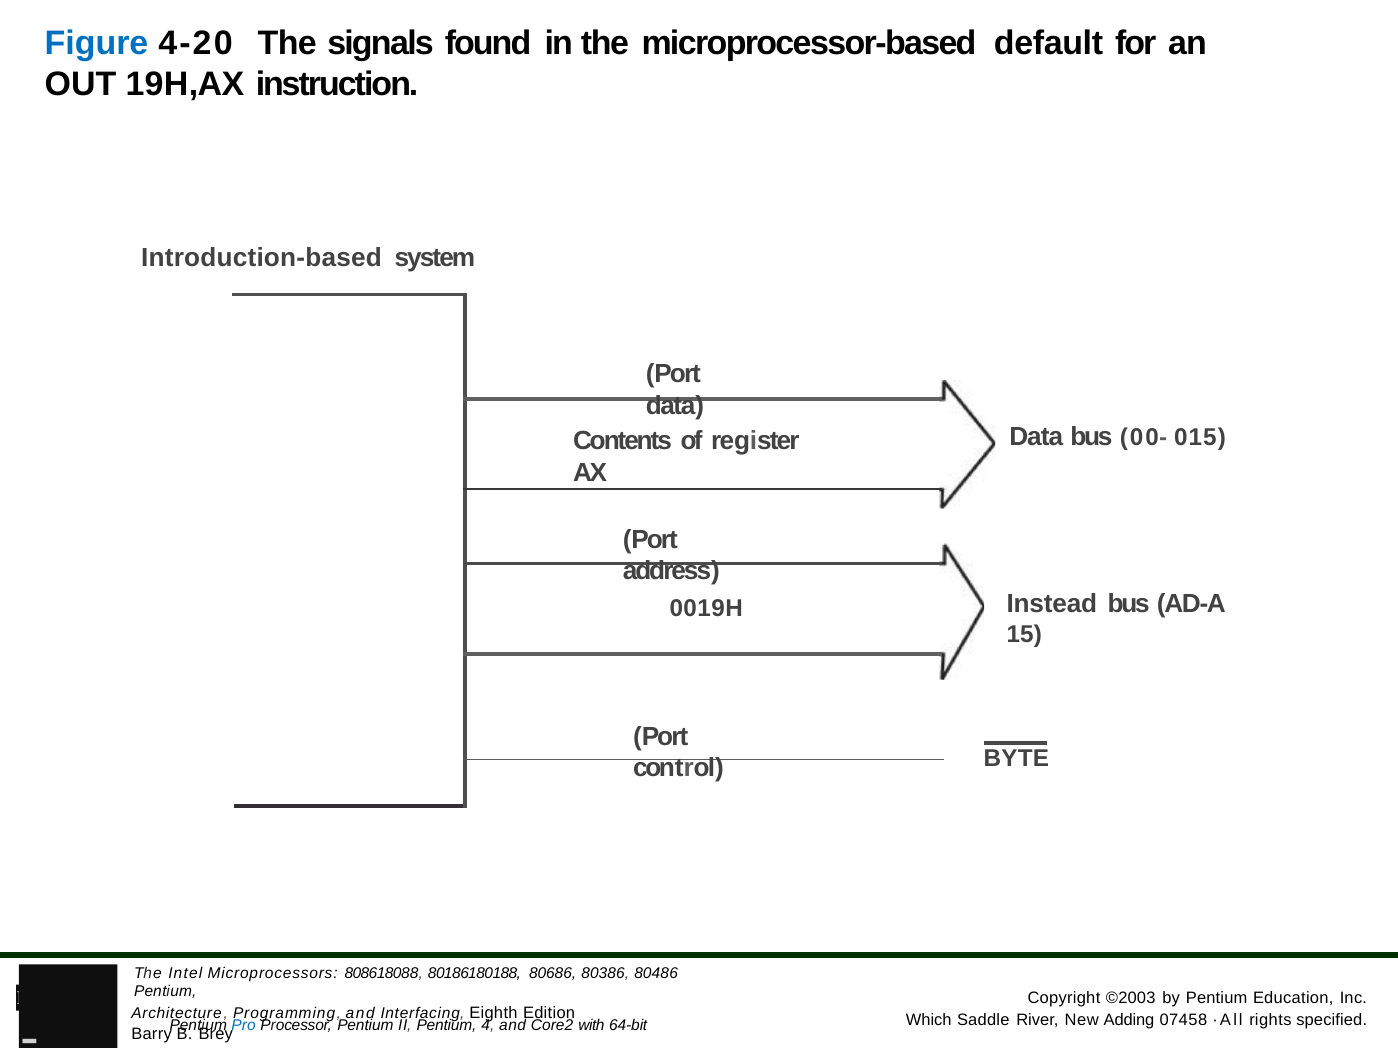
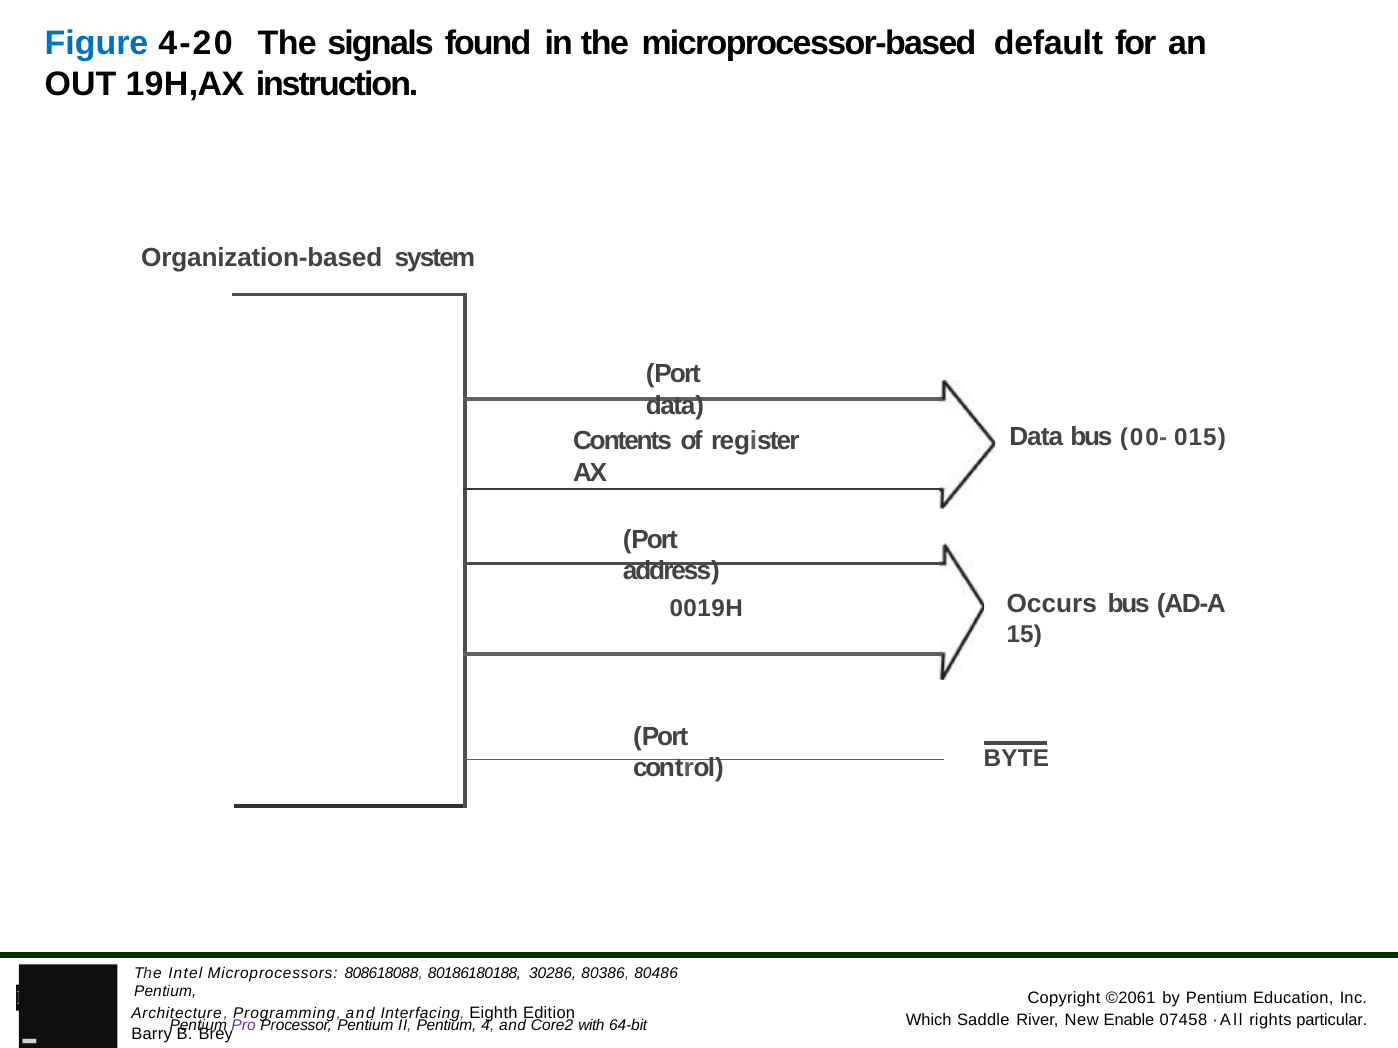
Introduction-based: Introduction-based -> Organization-based
Instead: Instead -> Occurs
80686: 80686 -> 30286
©2003: ©2003 -> ©2061
Pro colour: blue -> purple
Adding: Adding -> Enable
specified: specified -> particular
